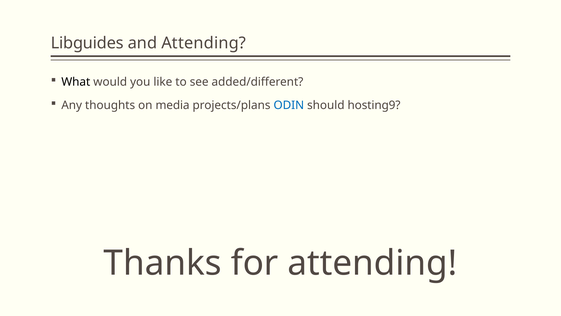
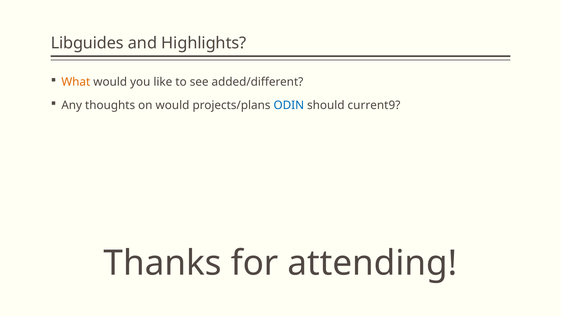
and Attending: Attending -> Highlights
What colour: black -> orange
on media: media -> would
hosting9: hosting9 -> current9
